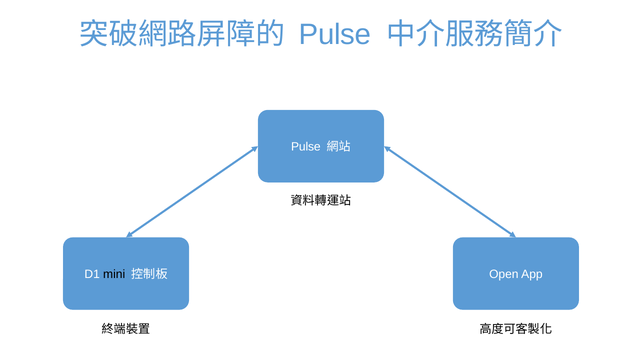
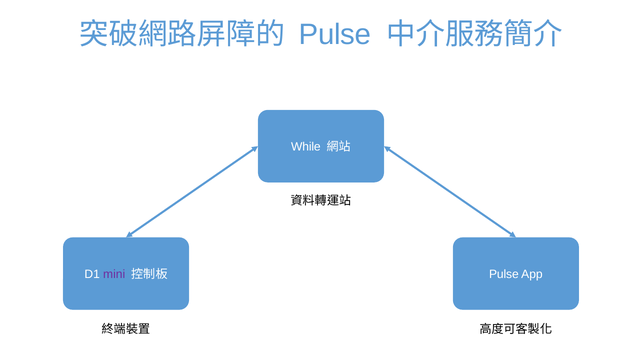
Pulse at (306, 147): Pulse -> While
mini colour: black -> purple
Open at (504, 274): Open -> Pulse
